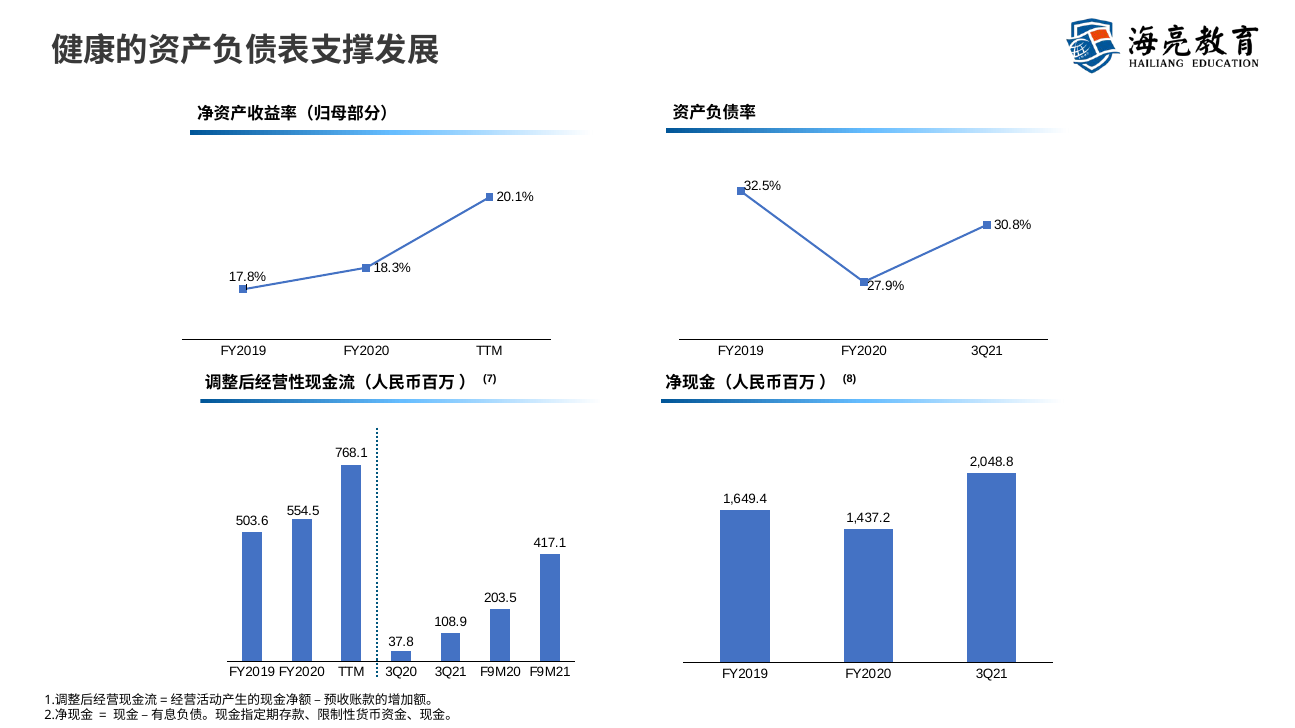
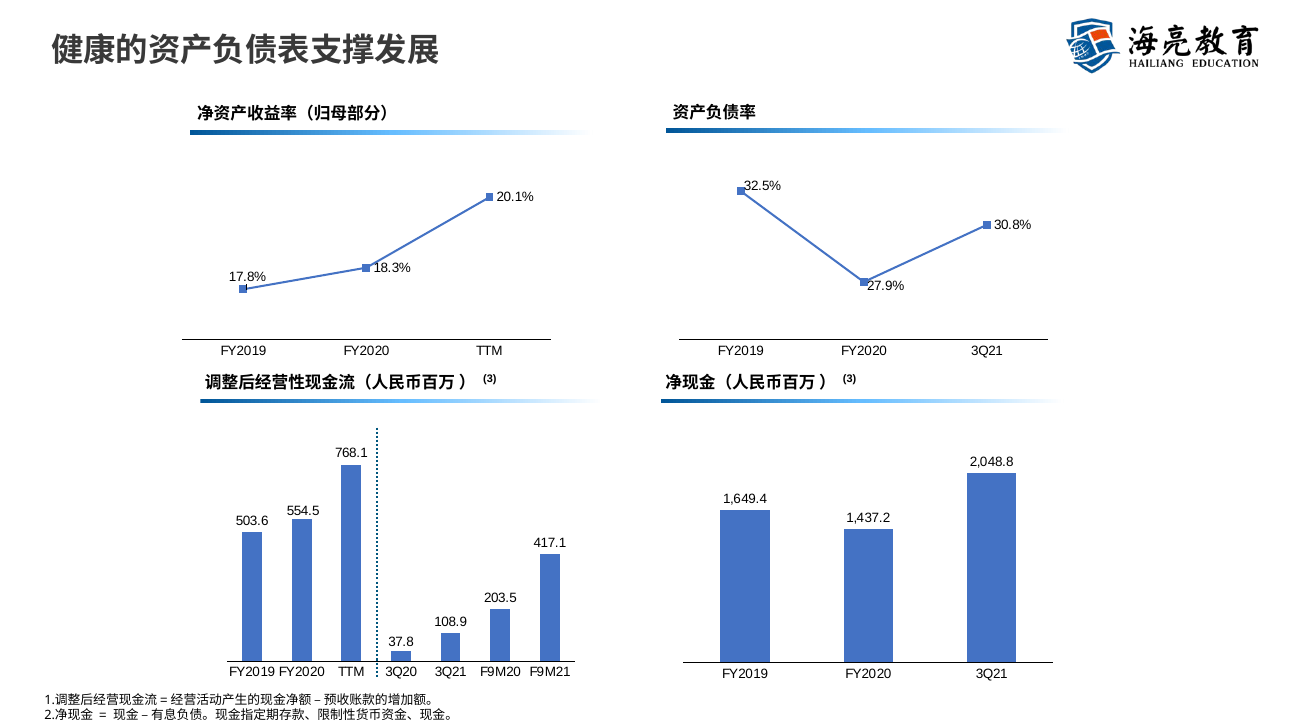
7 at (490, 379): 7 -> 3
8 at (850, 379): 8 -> 3
